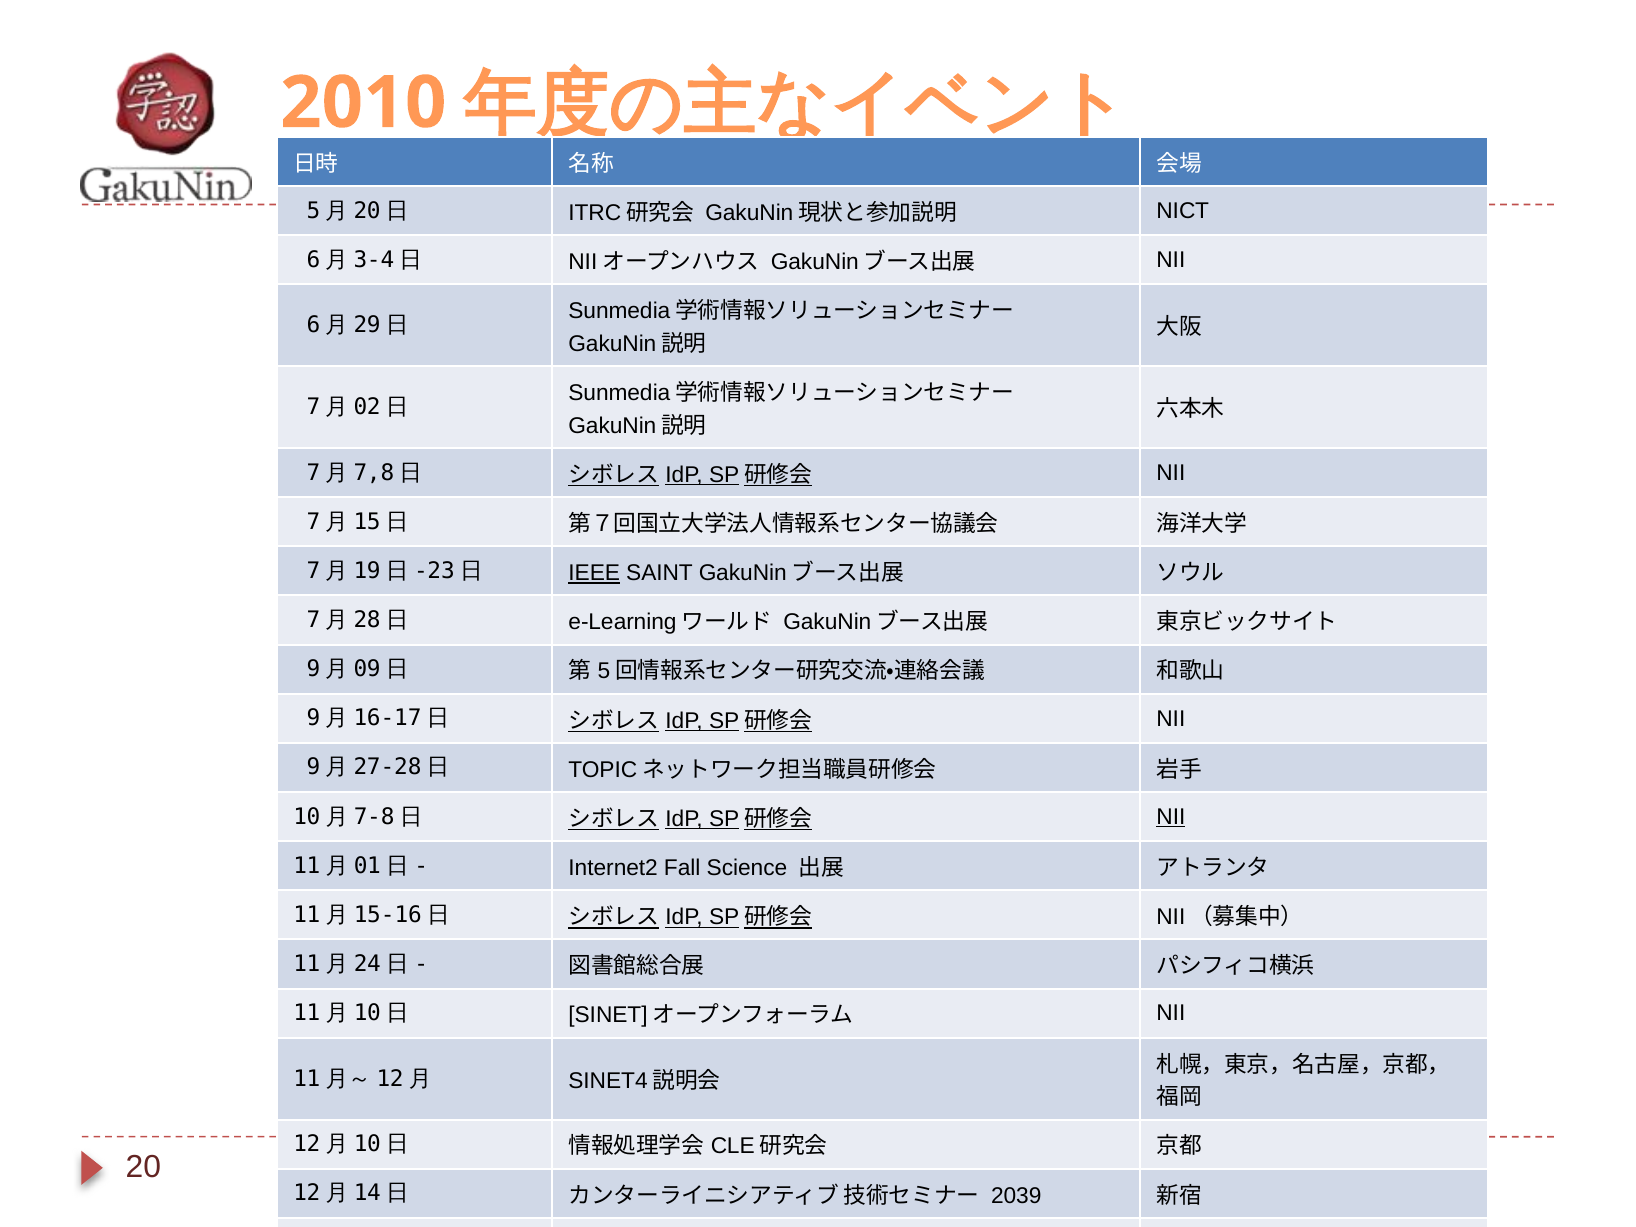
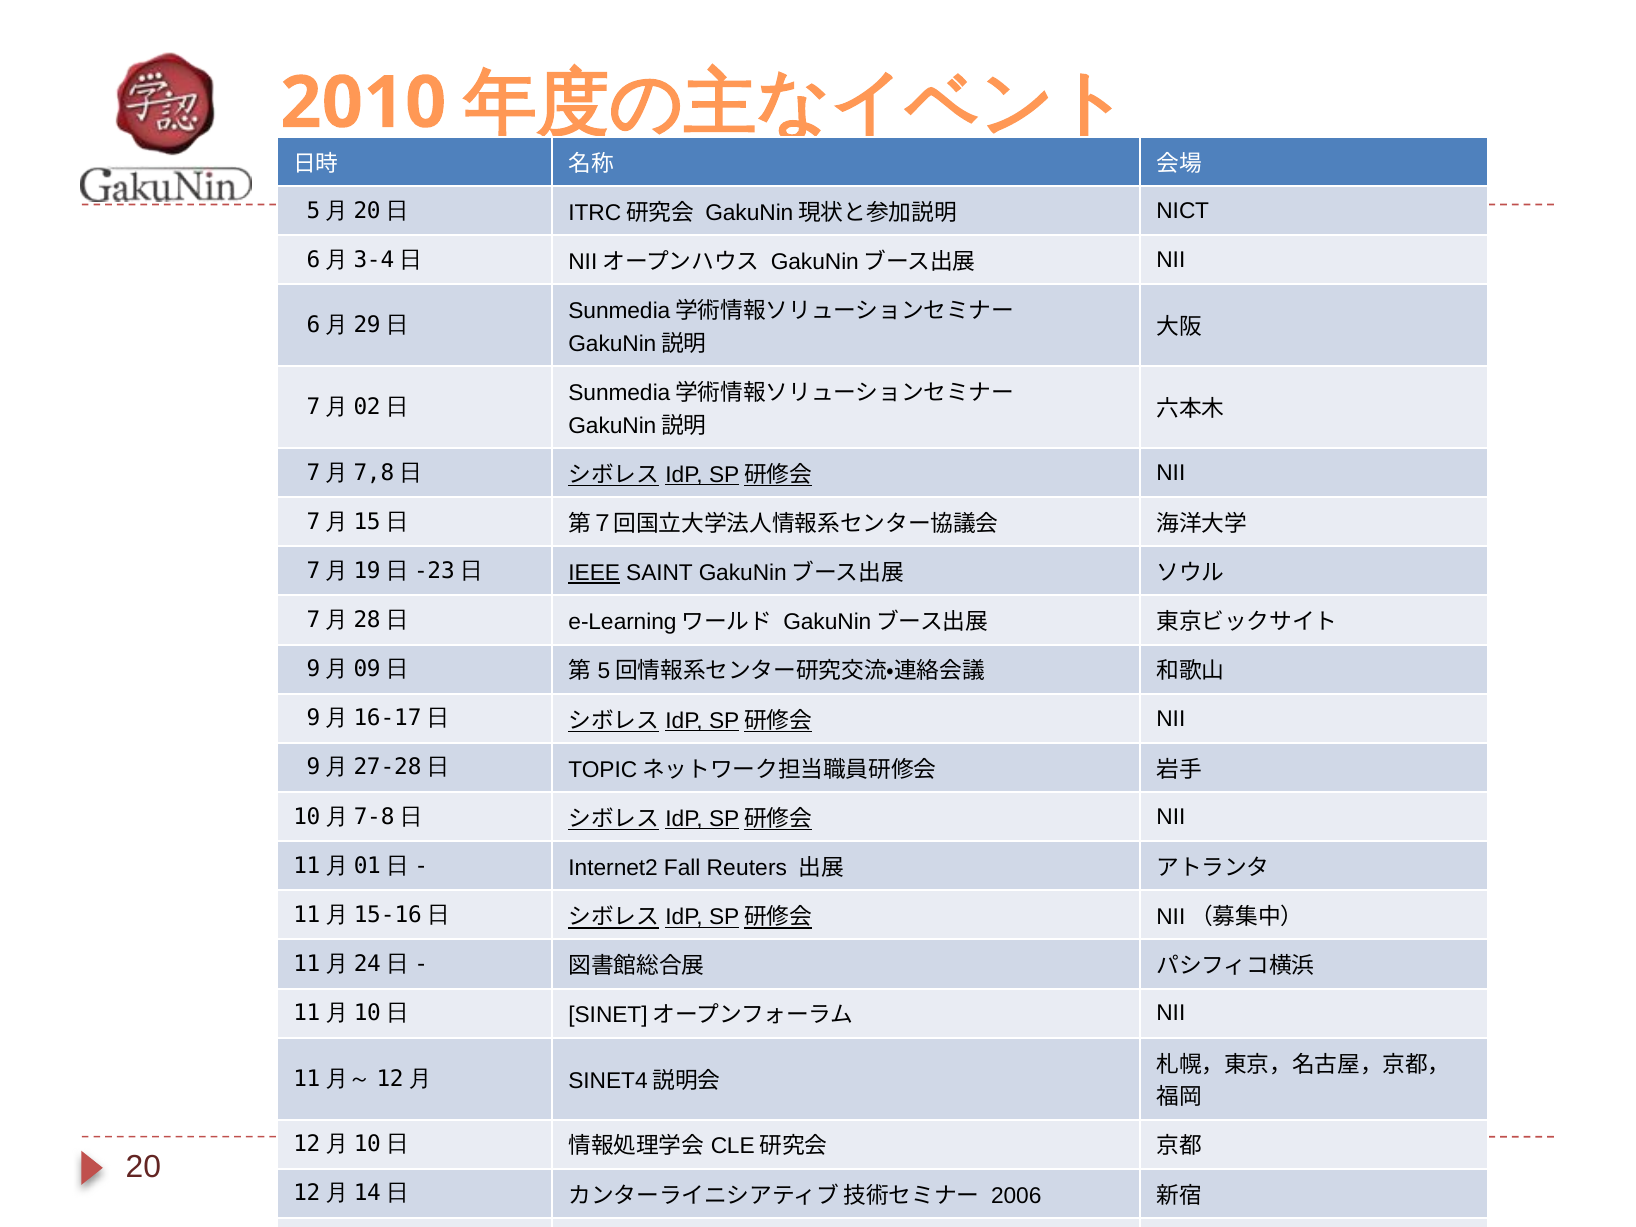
NII at (1171, 817) underline: present -> none
Science: Science -> Reuters
2039: 2039 -> 2006
